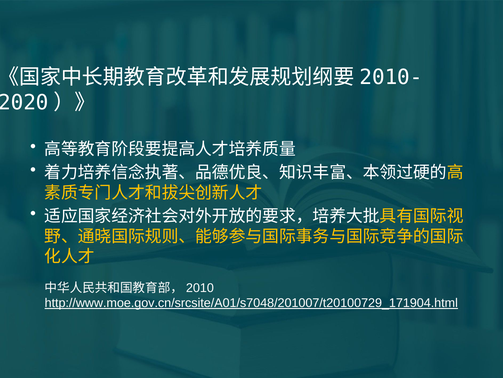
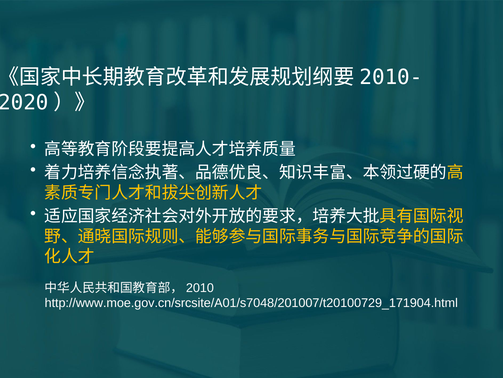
http://www.moe.gov.cn/srcsite/A01/s7048/201007/t20100729_171904.html underline: present -> none
